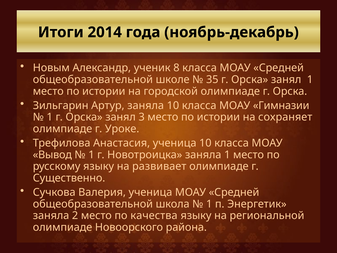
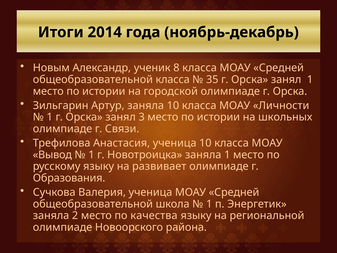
общеобразовательной школе: школе -> класса
Гимназии: Гимназии -> Личности
сохраняет: сохраняет -> школьных
Уроке: Уроке -> Связи
Существенно: Существенно -> Образования
